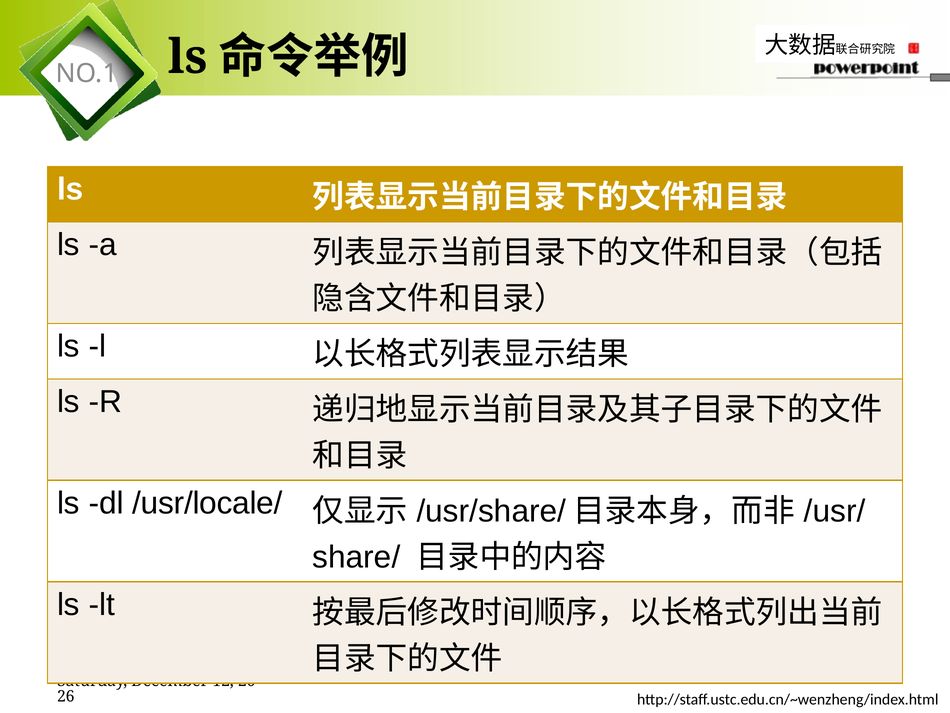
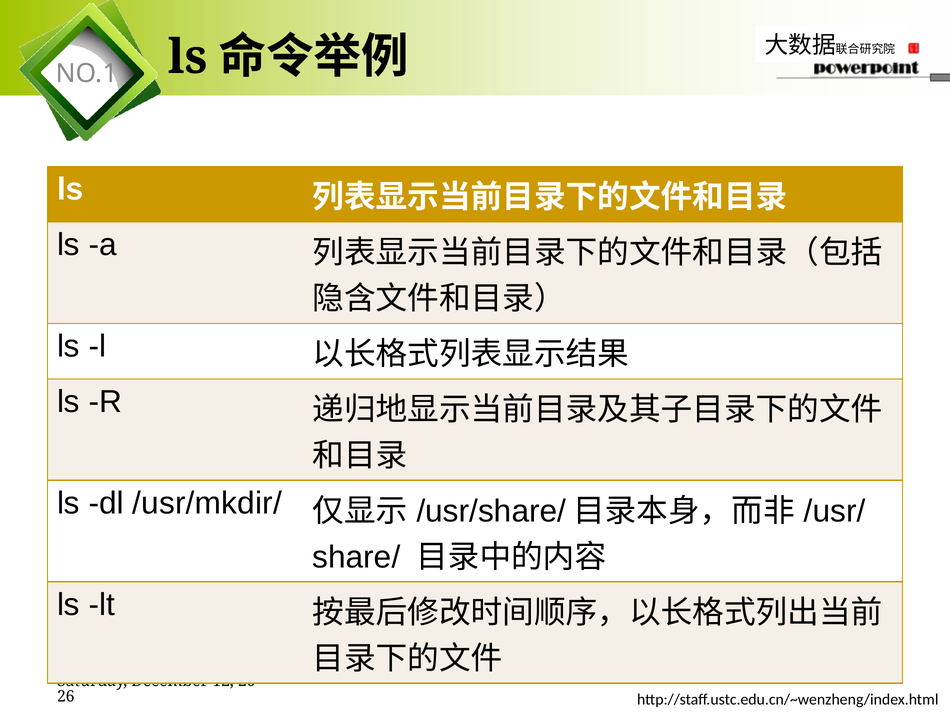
/usr/locale/: /usr/locale/ -> /usr/mkdir/
